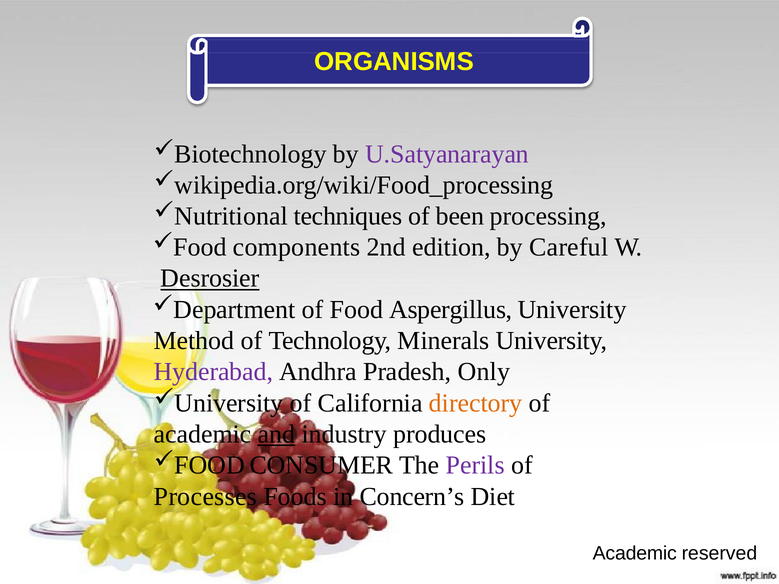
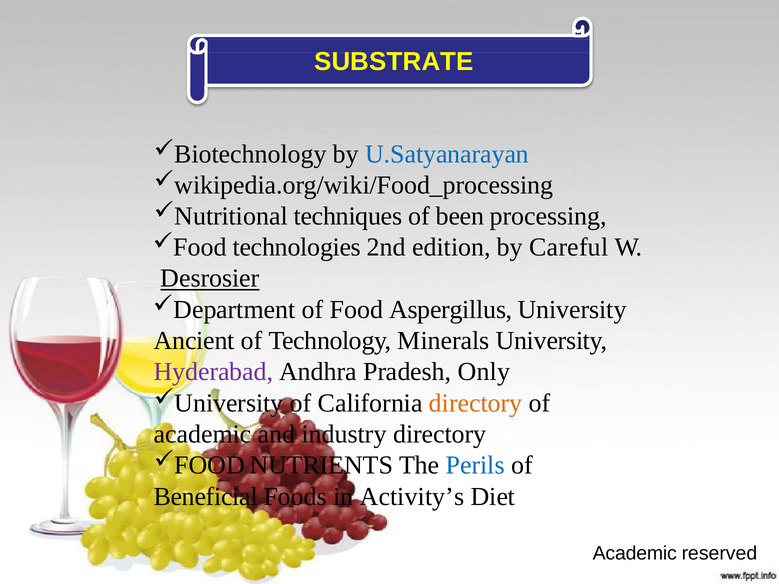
ORGANISMS: ORGANISMS -> SUBSTRATE
U.Satyanarayan colour: purple -> blue
components: components -> technologies
Method: Method -> Ancient
and underline: present -> none
industry produces: produces -> directory
CONSUMER: CONSUMER -> NUTRIENTS
Perils colour: purple -> blue
Processes: Processes -> Beneficial
Concern’s: Concern’s -> Activity’s
